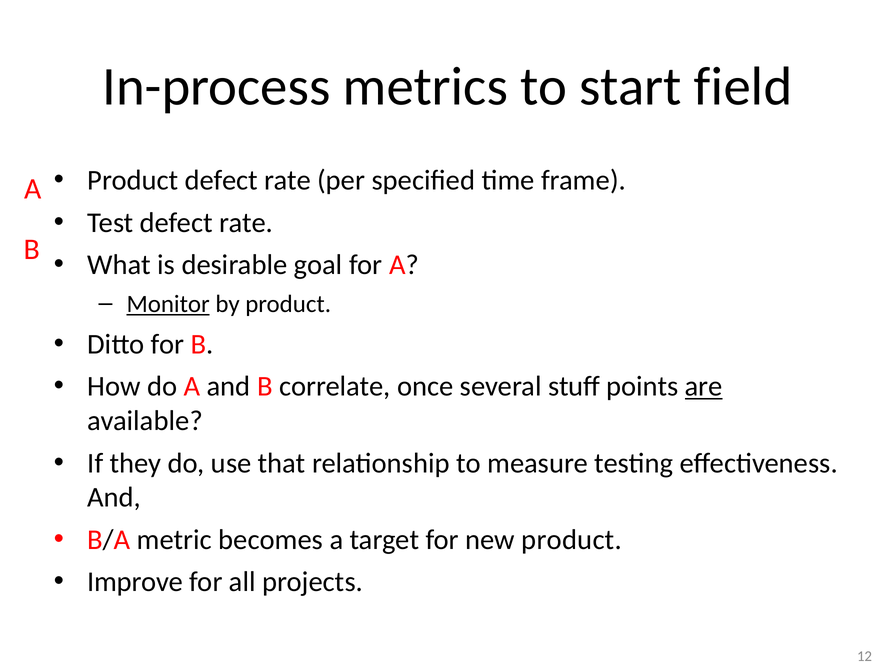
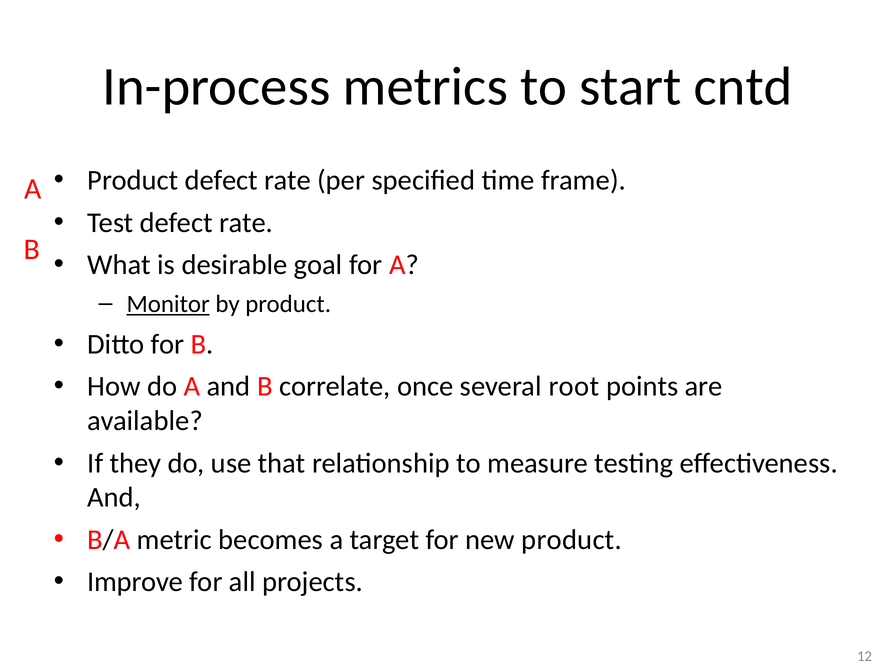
field: field -> cntd
stuff: stuff -> root
are underline: present -> none
